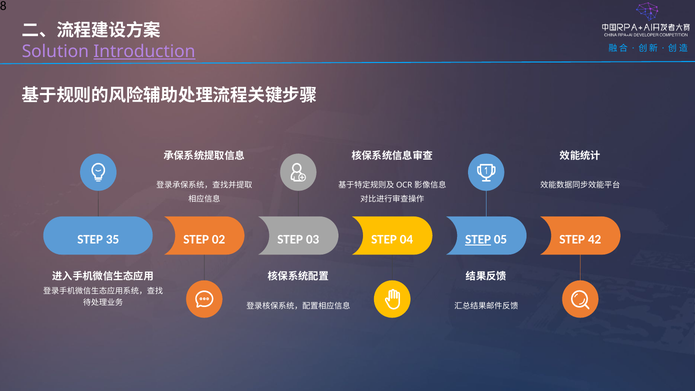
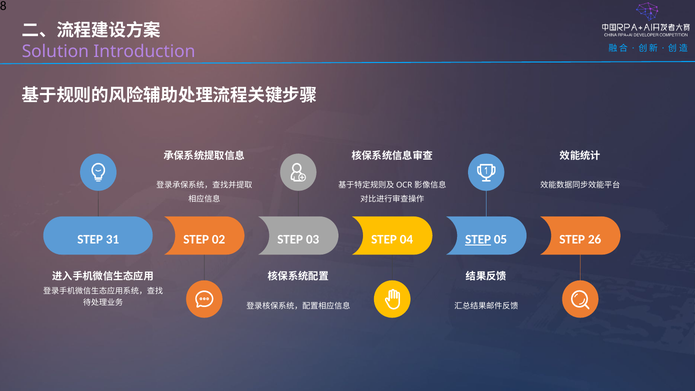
Introduction underline: present -> none
35: 35 -> 31
42: 42 -> 26
